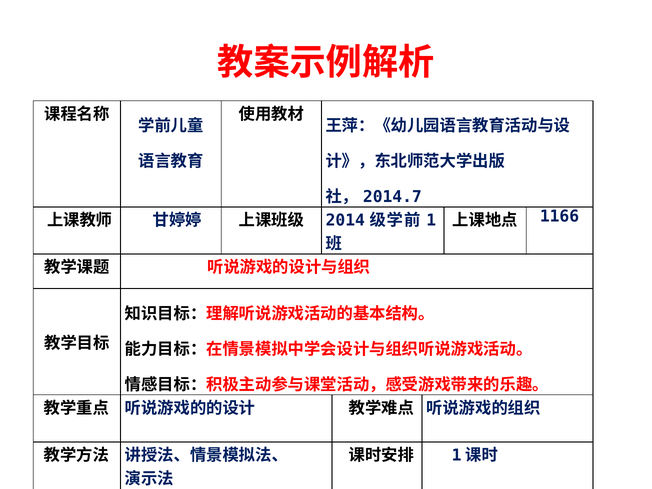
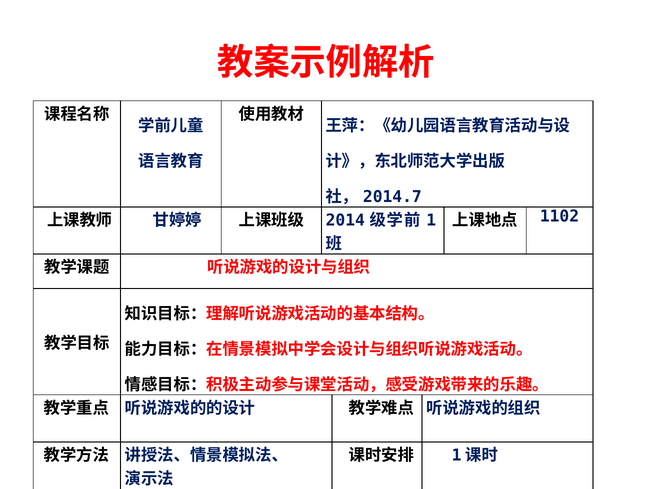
1166: 1166 -> 1102
